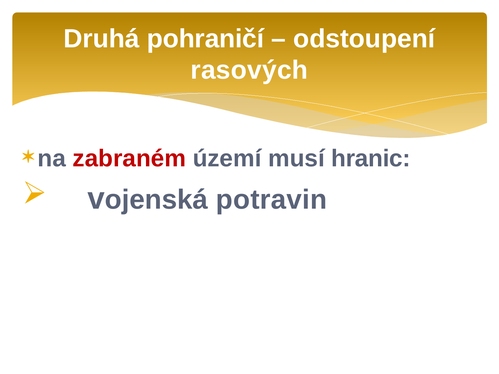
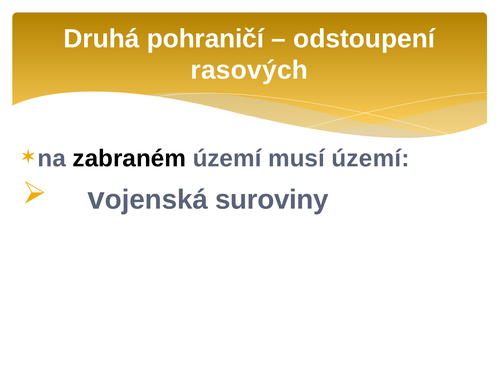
zabraném colour: red -> black
musí hranic: hranic -> území
potravin: potravin -> suroviny
